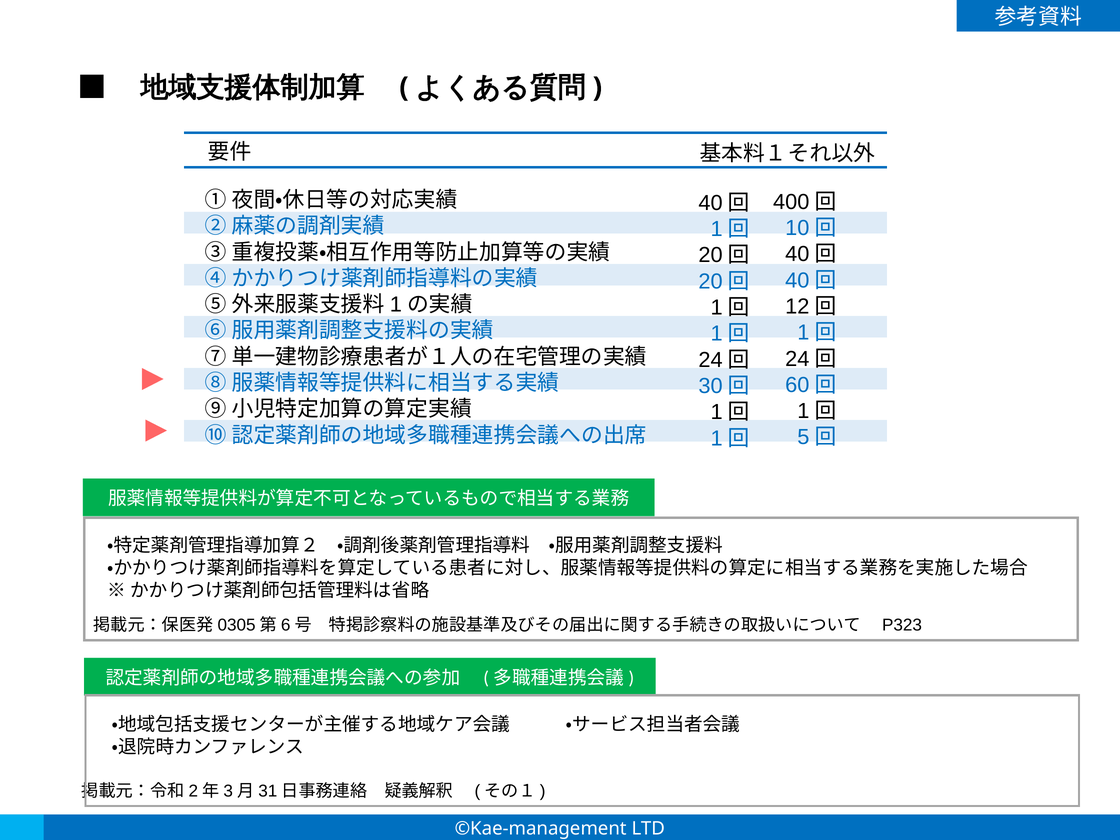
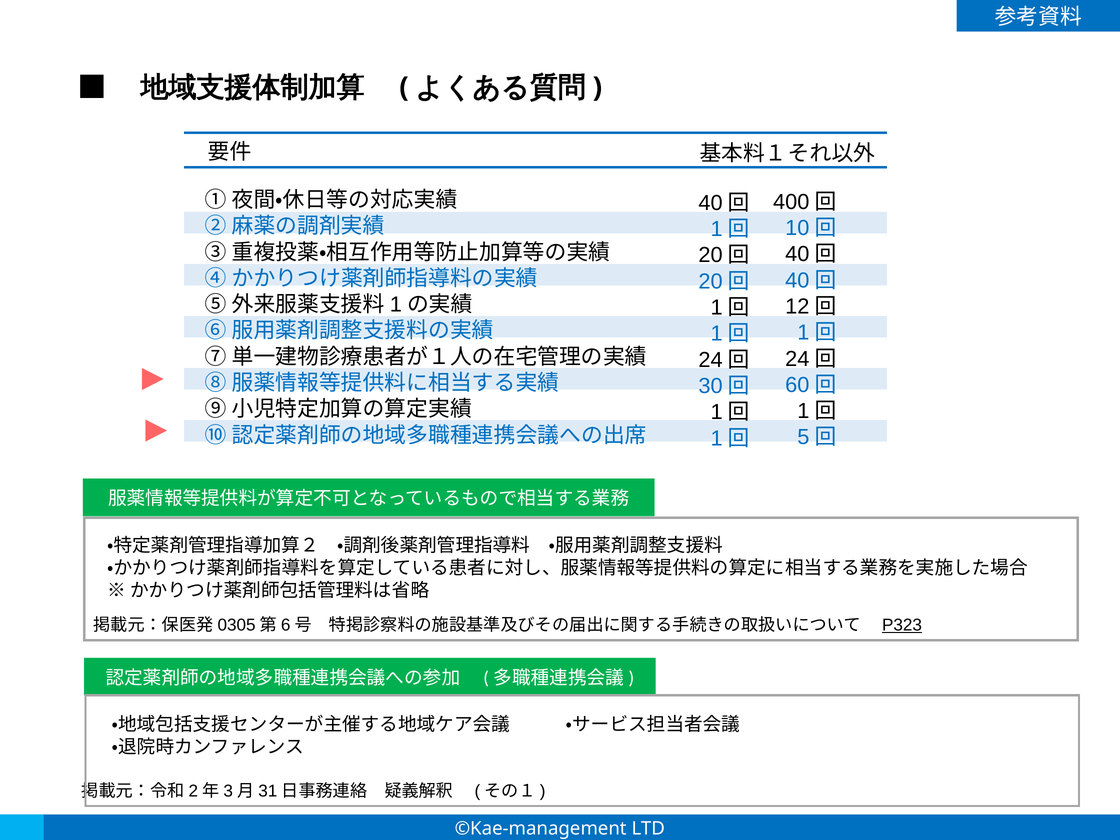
P323 underline: none -> present
